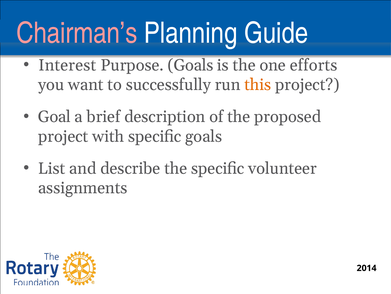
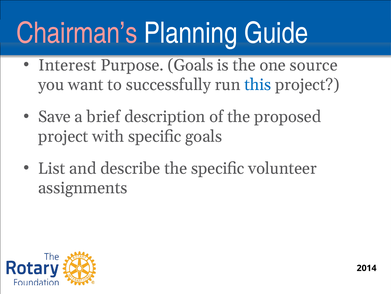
efforts: efforts -> source
this colour: orange -> blue
Goal: Goal -> Save
